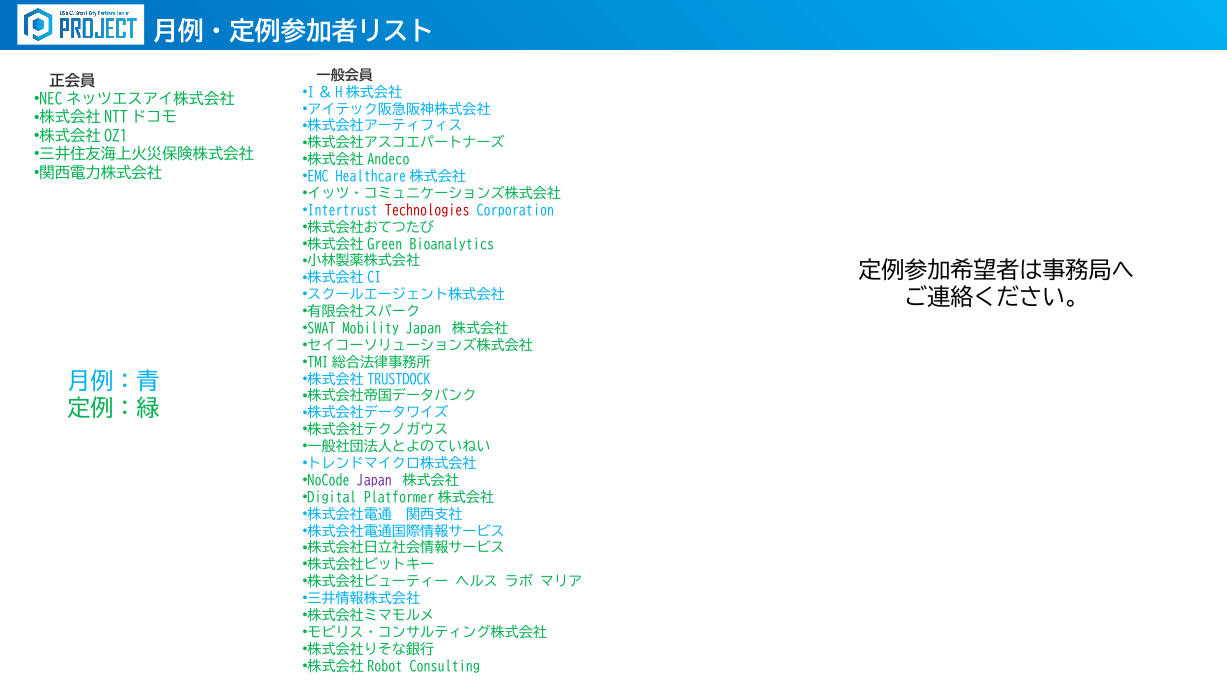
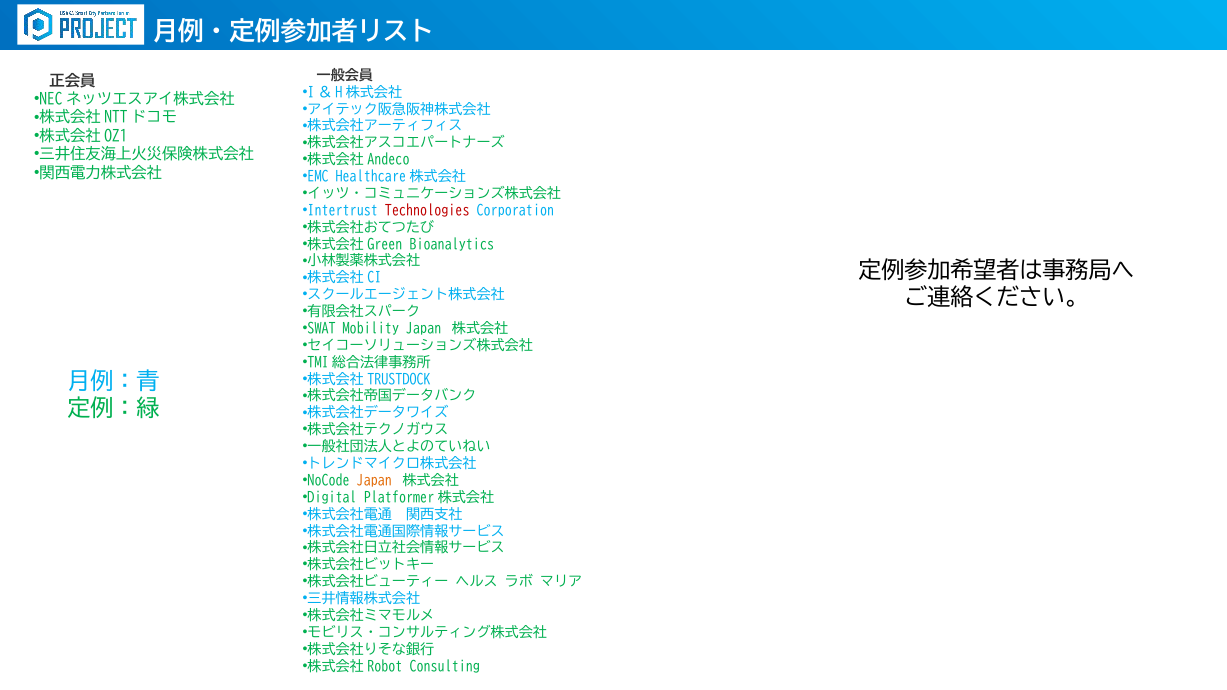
Japan at (374, 481) colour: purple -> orange
